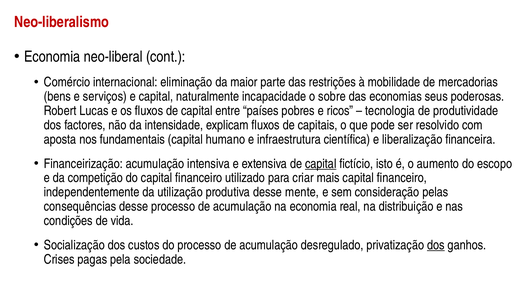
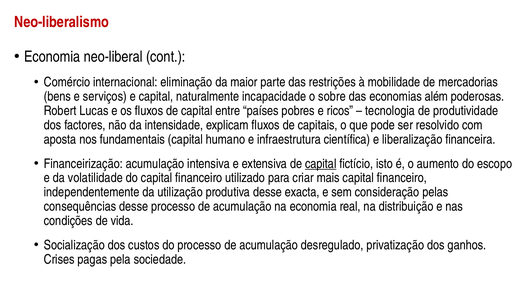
seus: seus -> além
competição: competição -> volatilidade
mente: mente -> exacta
dos at (436, 245) underline: present -> none
